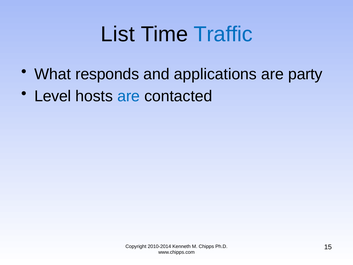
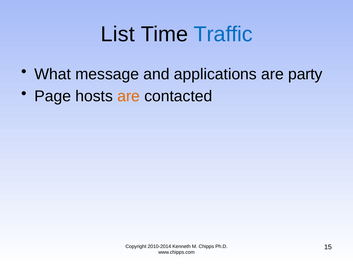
responds: responds -> message
Level: Level -> Page
are at (129, 96) colour: blue -> orange
